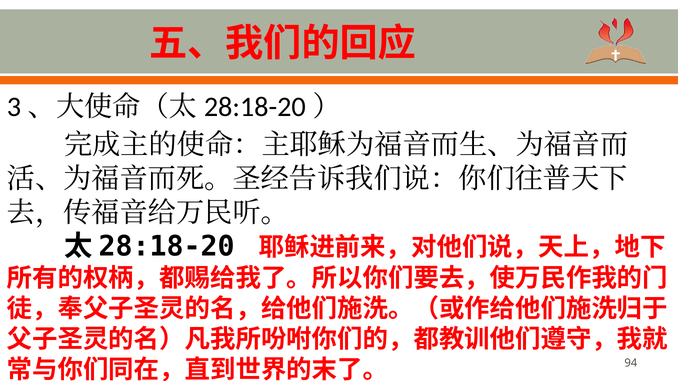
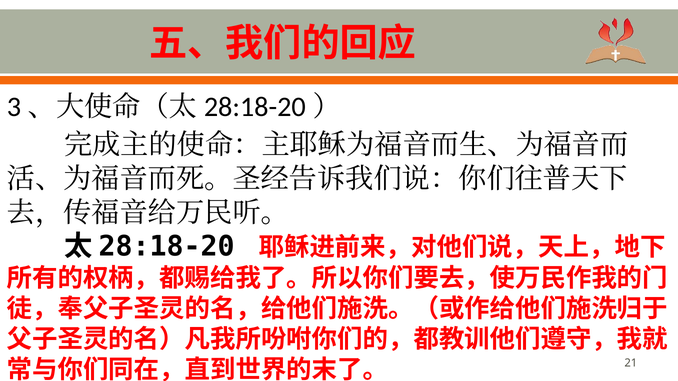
94: 94 -> 21
